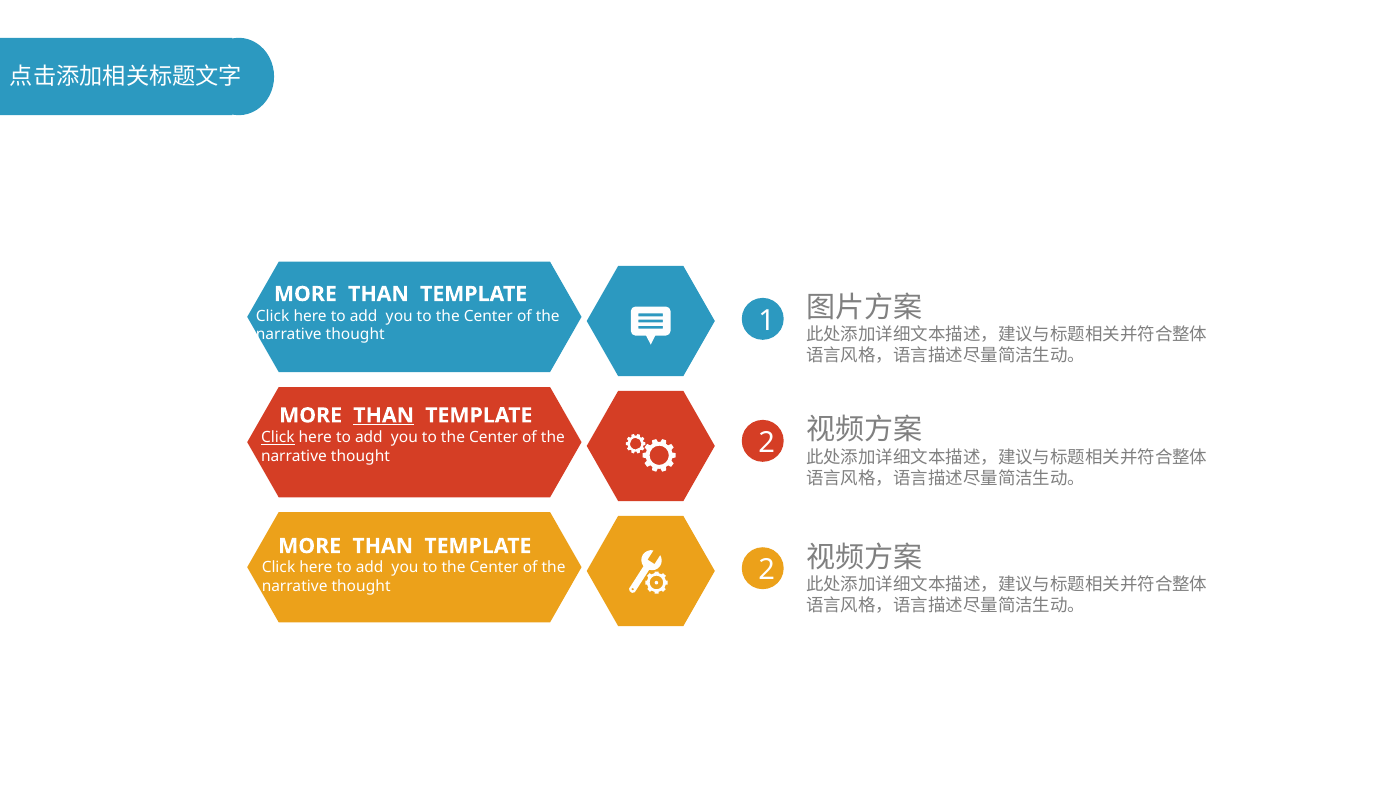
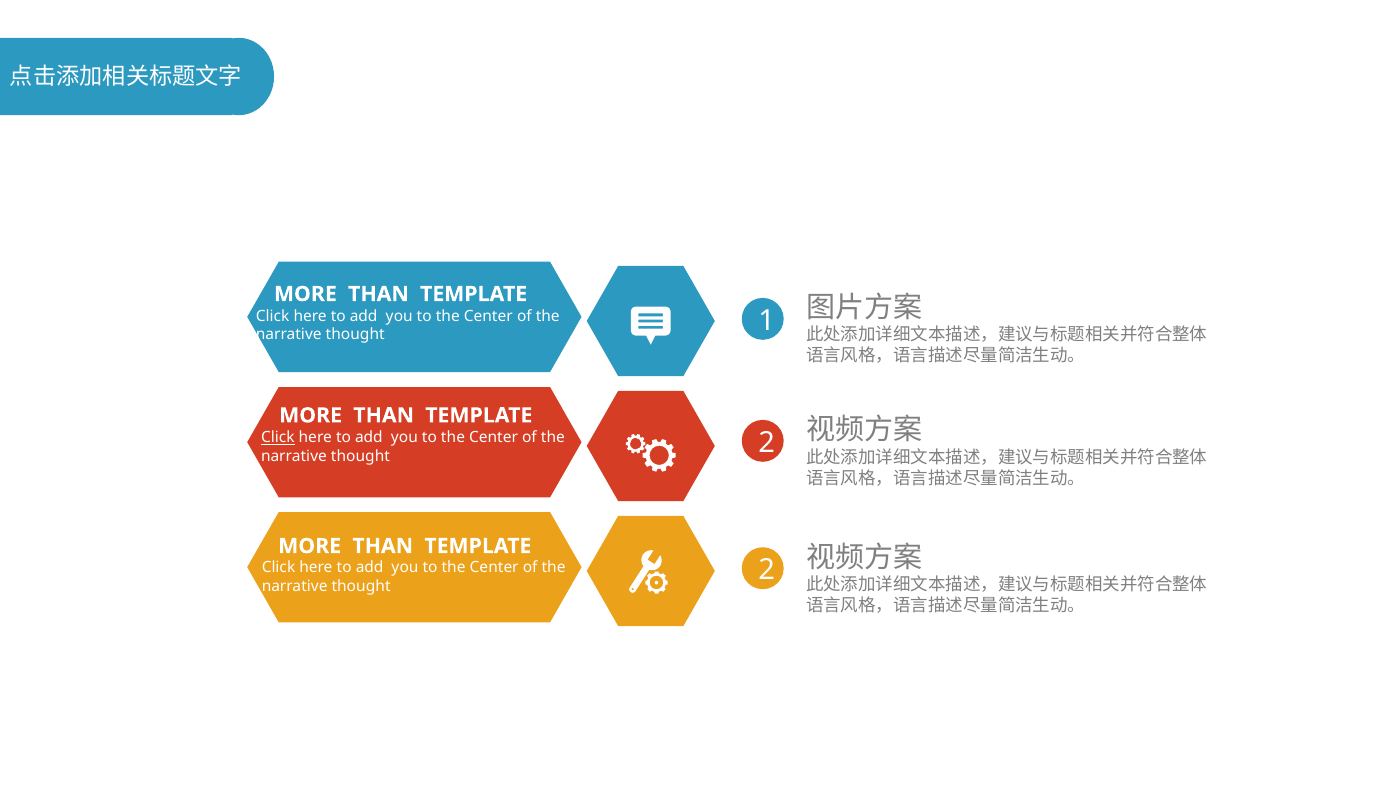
THAN at (384, 415) underline: present -> none
